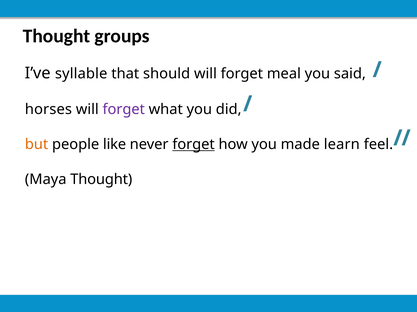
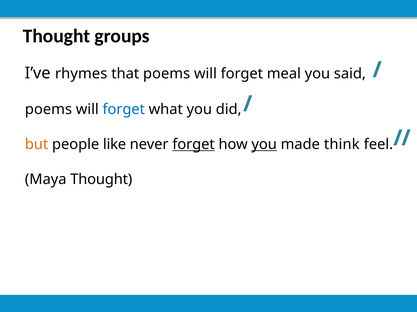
syllable: syllable -> rhymes
that should: should -> poems
horses at (48, 109): horses -> poems
forget at (124, 109) colour: purple -> blue
you at (264, 145) underline: none -> present
learn: learn -> think
